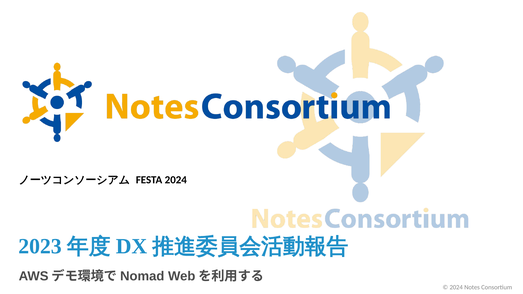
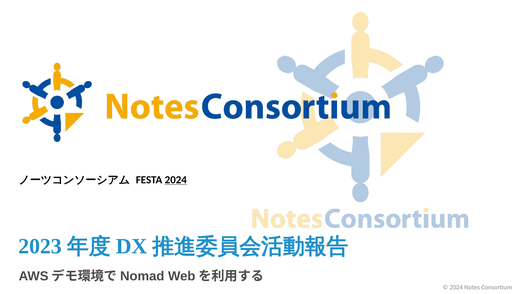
2024 at (176, 180) underline: none -> present
